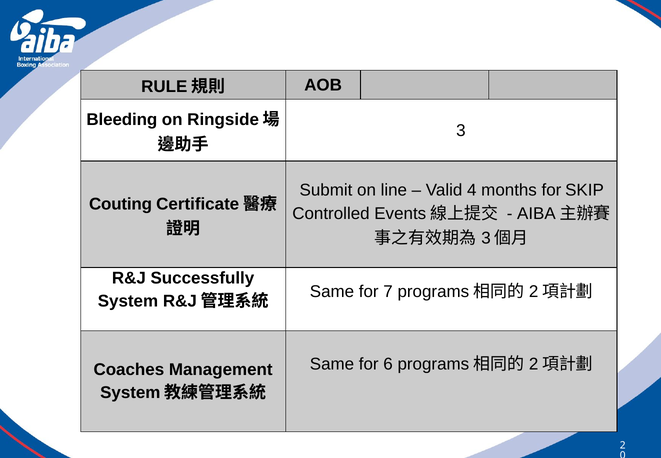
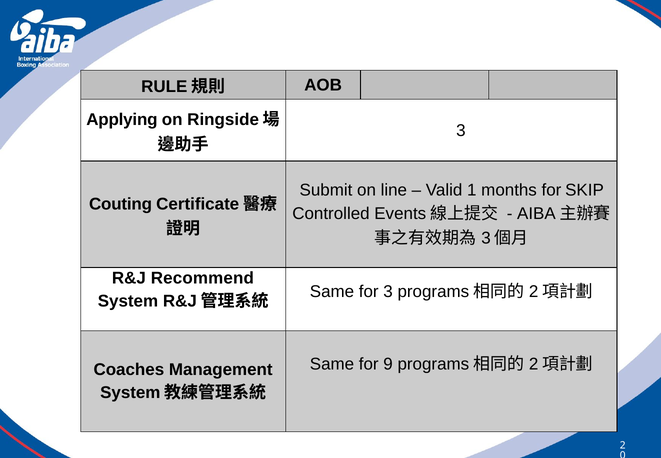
Bleeding: Bleeding -> Applying
4: 4 -> 1
Successfully: Successfully -> Recommend
for 7: 7 -> 3
6: 6 -> 9
